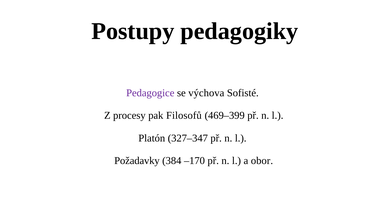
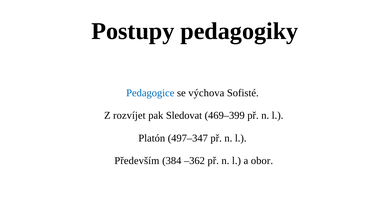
Pedagogice colour: purple -> blue
procesy: procesy -> rozvíjet
Filosofů: Filosofů -> Sledovat
327–347: 327–347 -> 497–347
Požadavky: Požadavky -> Především
–170: –170 -> –362
